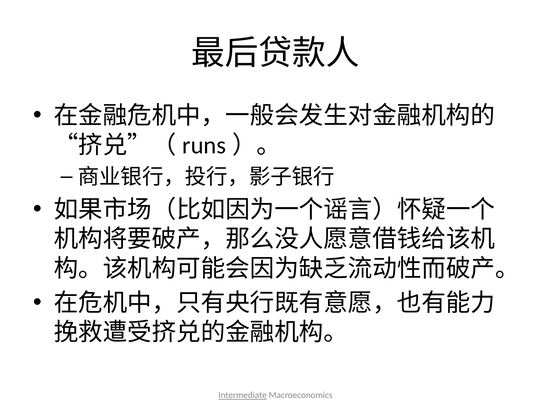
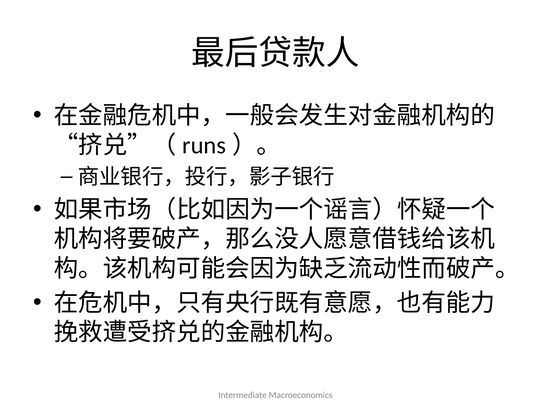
Intermediate underline: present -> none
